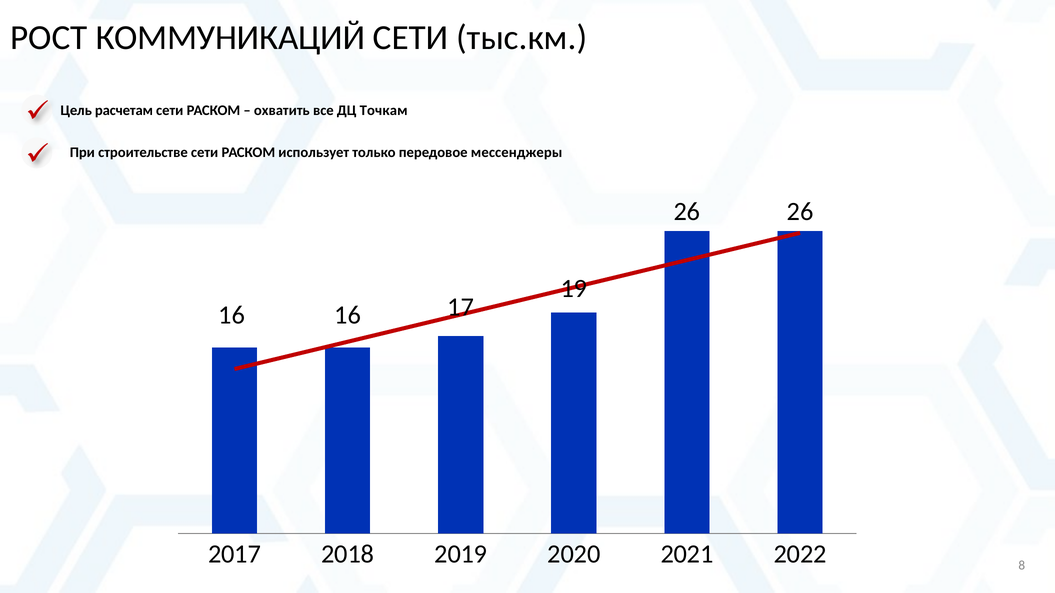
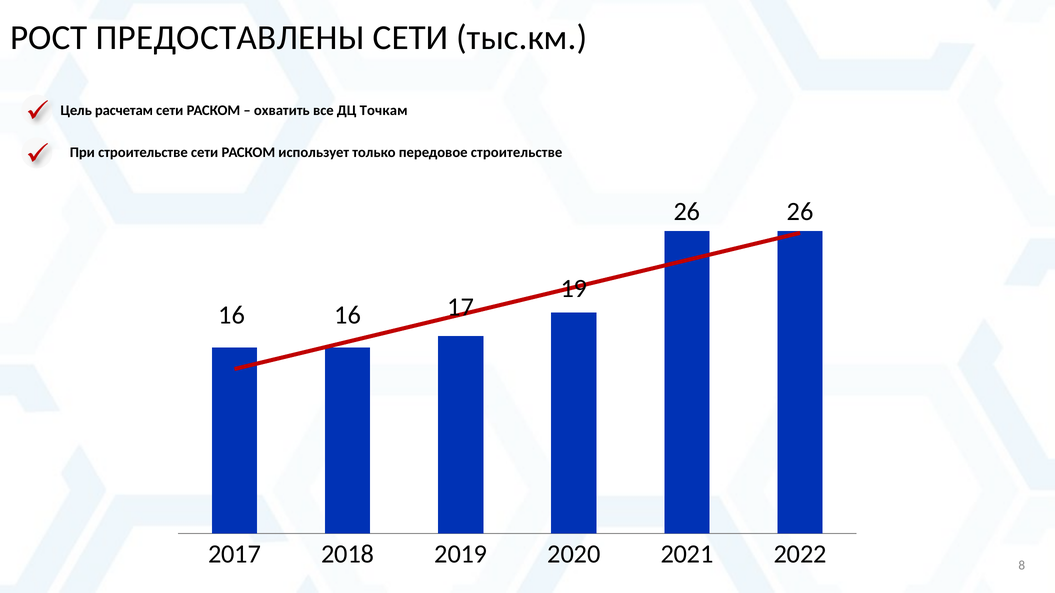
КОММУНИКАЦИЙ: КОММУНИКАЦИЙ -> ПРЕДОСТАВЛЕНЫ
передовое мессенджеры: мессенджеры -> строительстве
